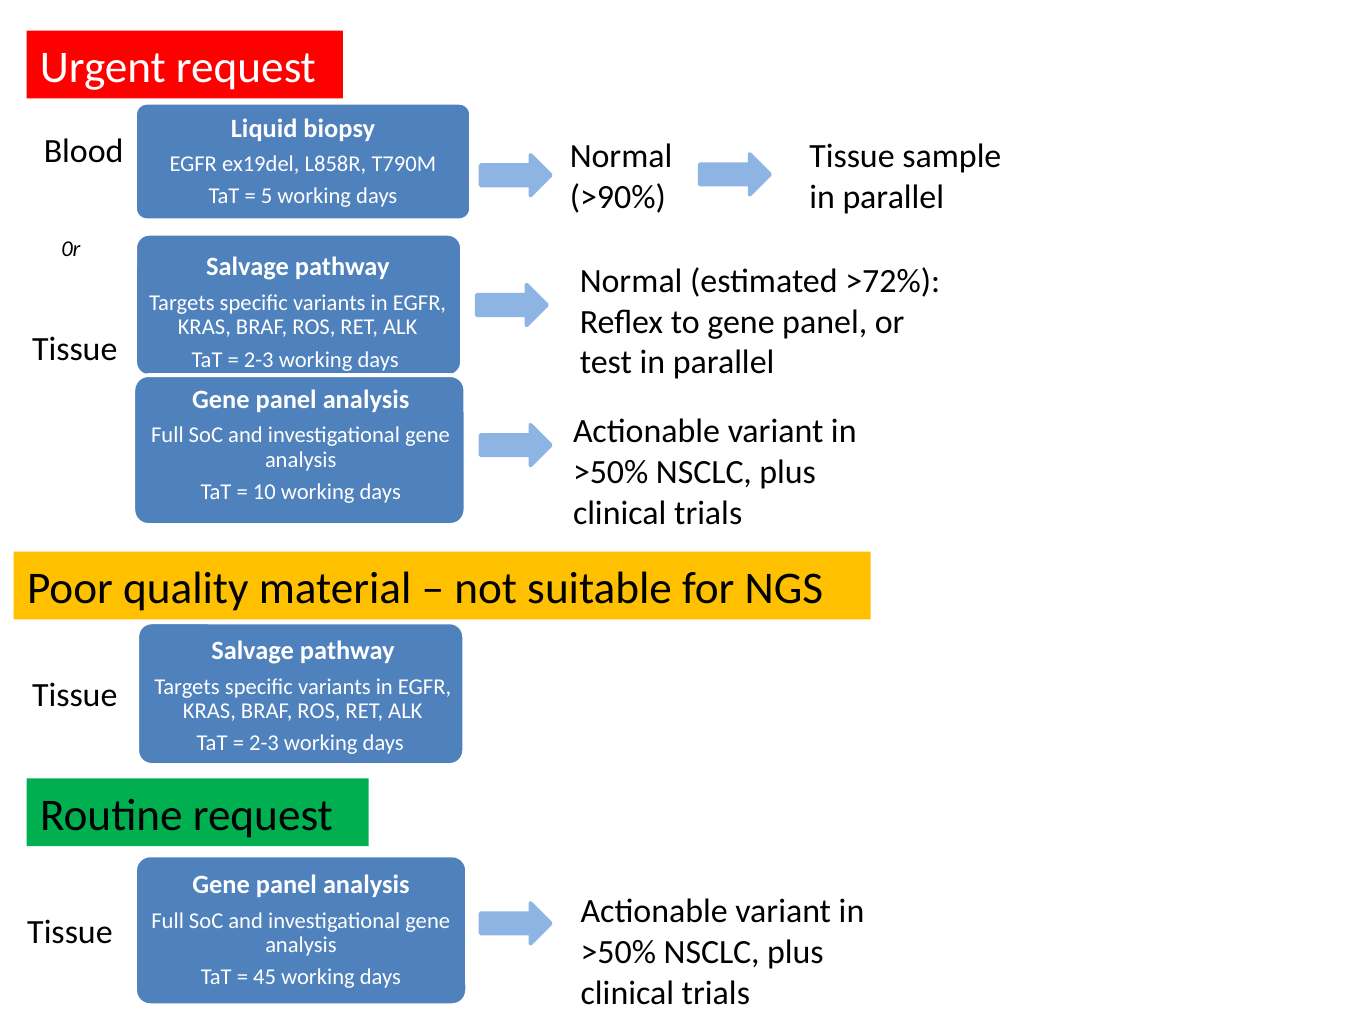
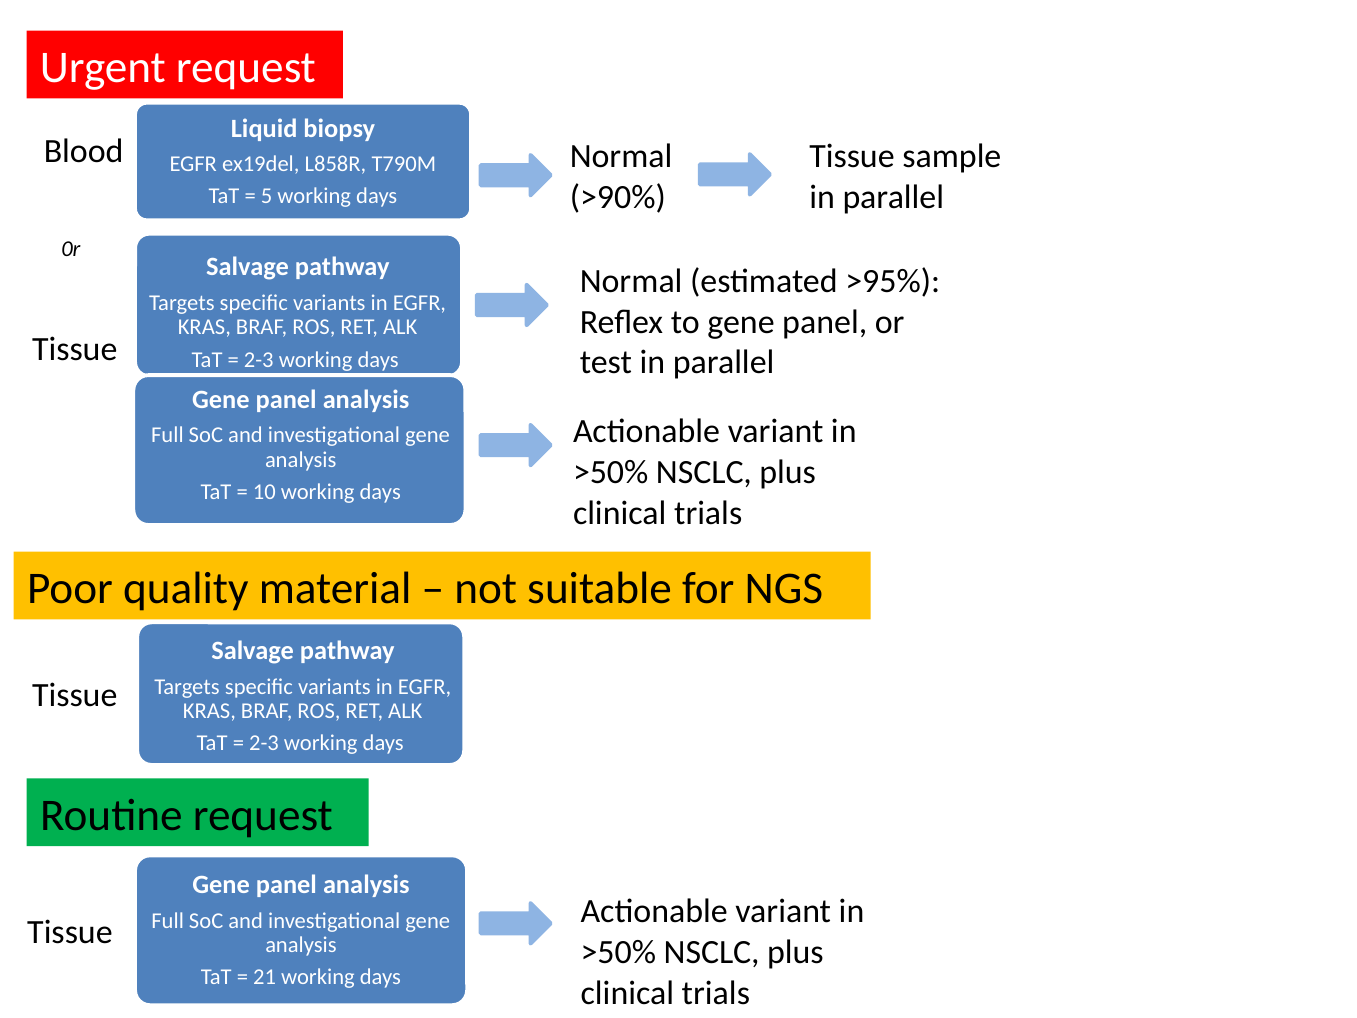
>72%: >72% -> >95%
45: 45 -> 21
